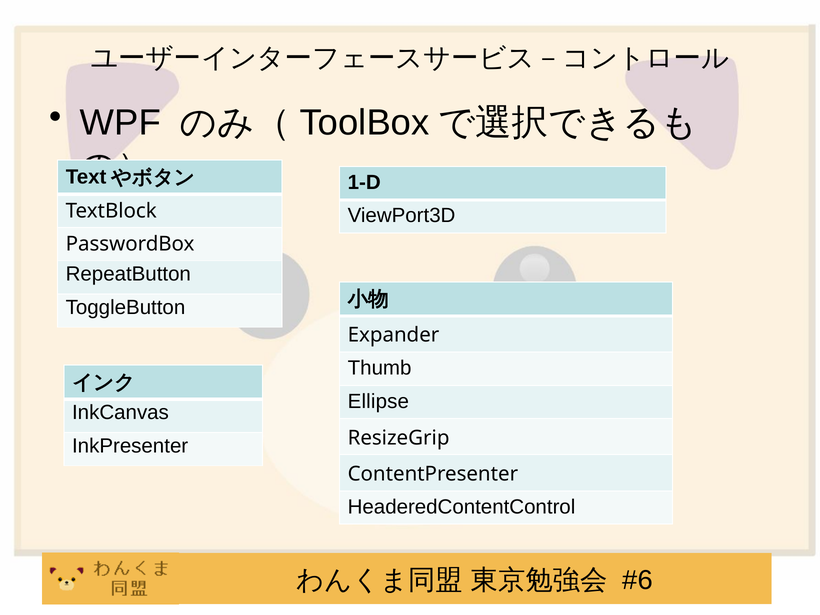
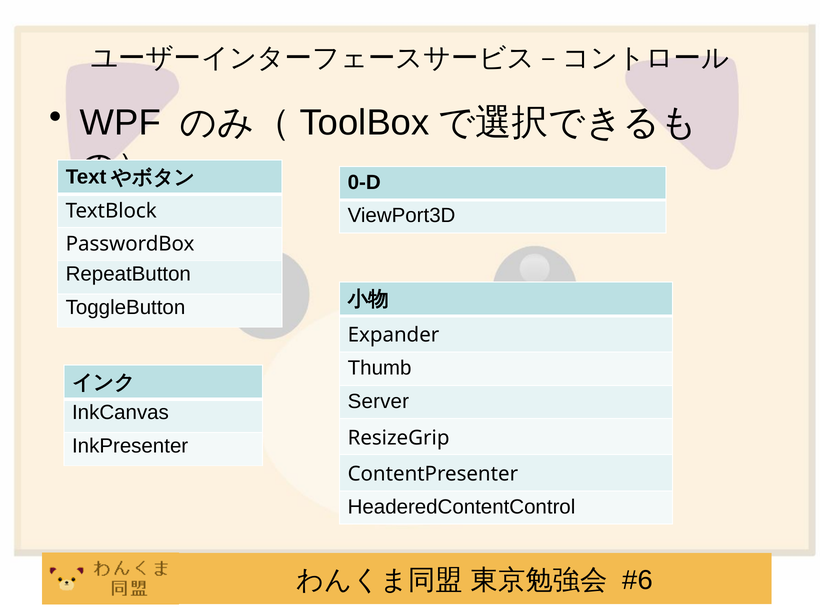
1-D: 1-D -> 0-D
Ellipse: Ellipse -> Server
